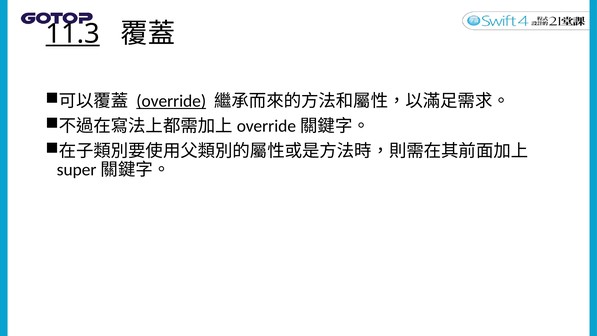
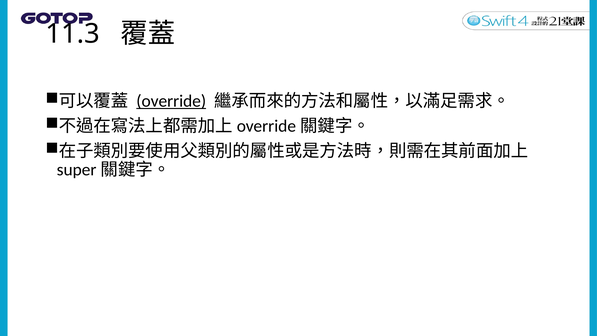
11.3 underline: present -> none
